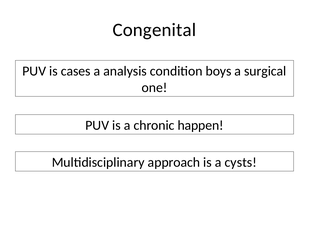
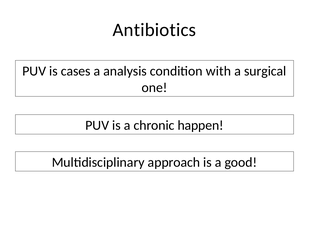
Congenital: Congenital -> Antibiotics
boys: boys -> with
cysts: cysts -> good
